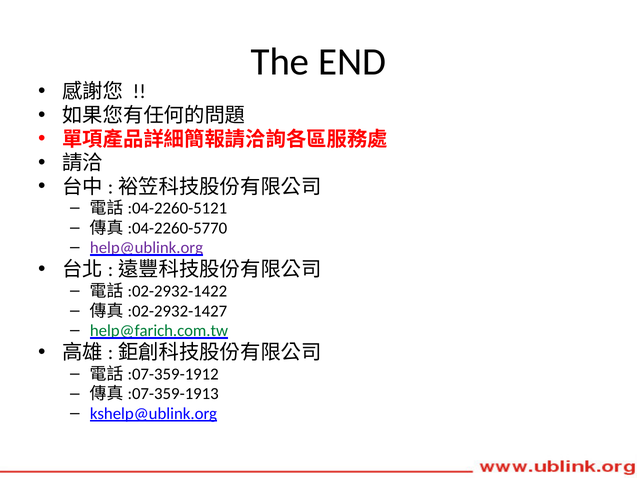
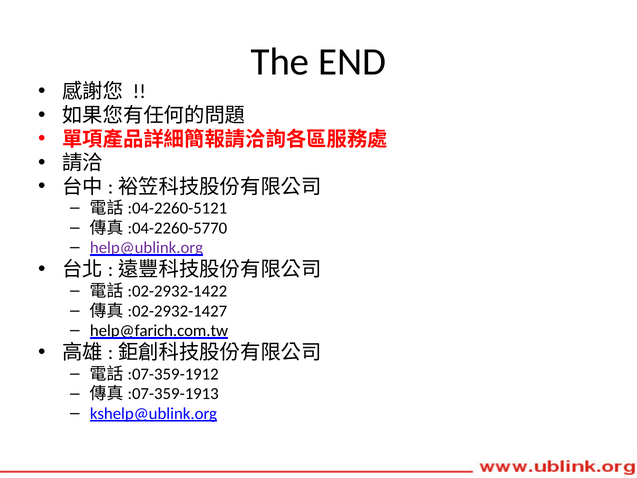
help@farich.com.tw colour: green -> black
